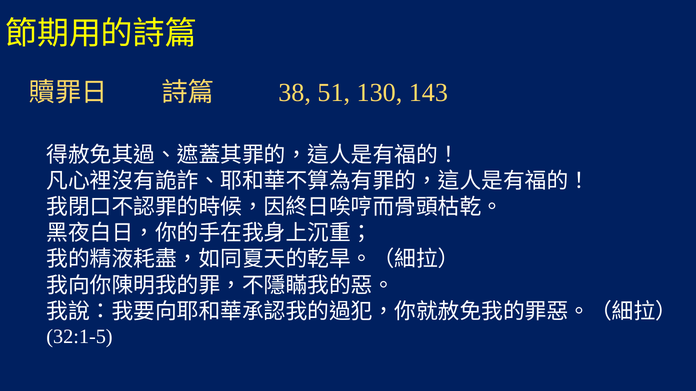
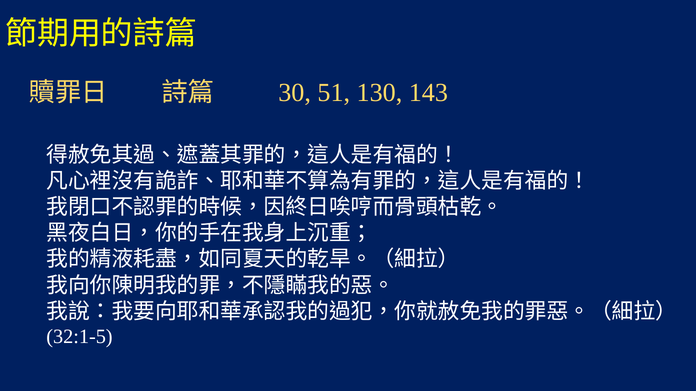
38: 38 -> 30
